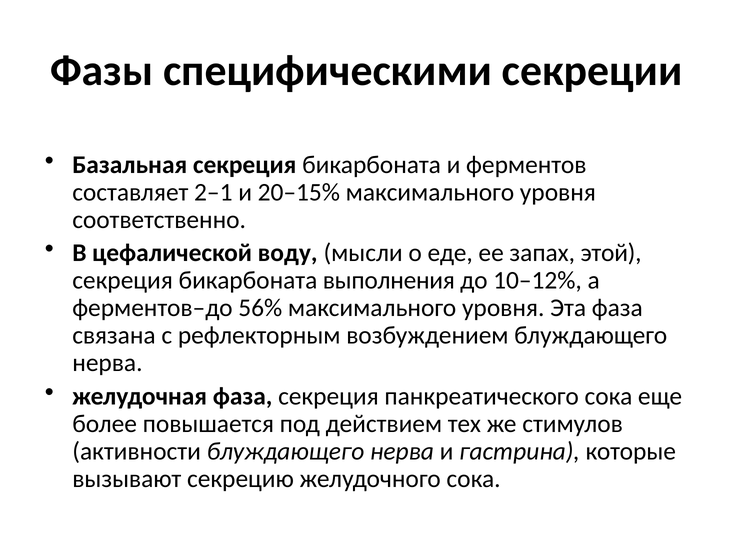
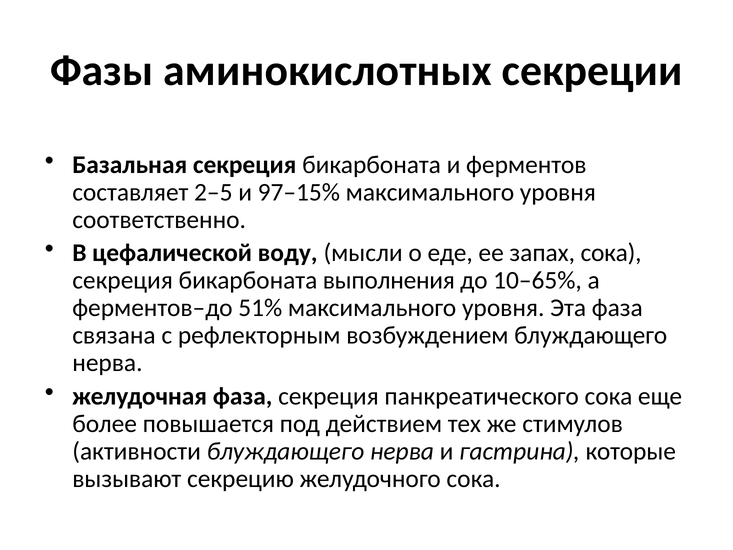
специфическими: специфическими -> аминокислотных
2–1: 2–1 -> 2–5
20–15%: 20–15% -> 97–15%
запах этой: этой -> сока
10–12%: 10–12% -> 10–65%
56%: 56% -> 51%
